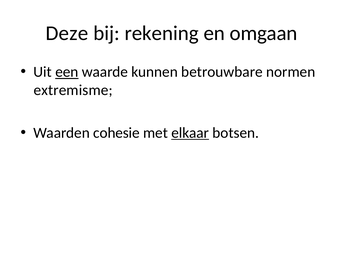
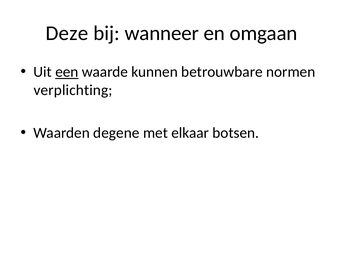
rekening: rekening -> wanneer
extremisme: extremisme -> verplichting
cohesie: cohesie -> degene
elkaar underline: present -> none
